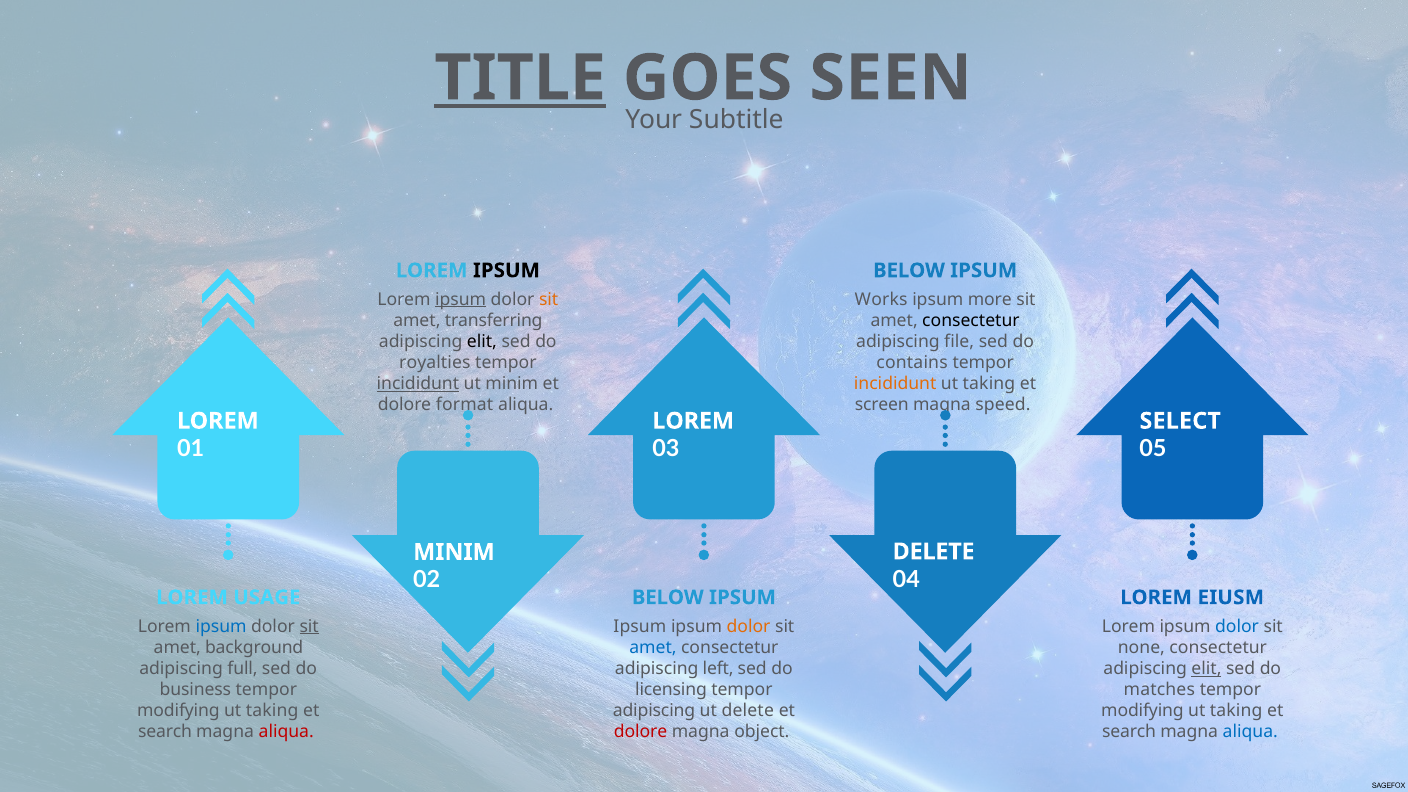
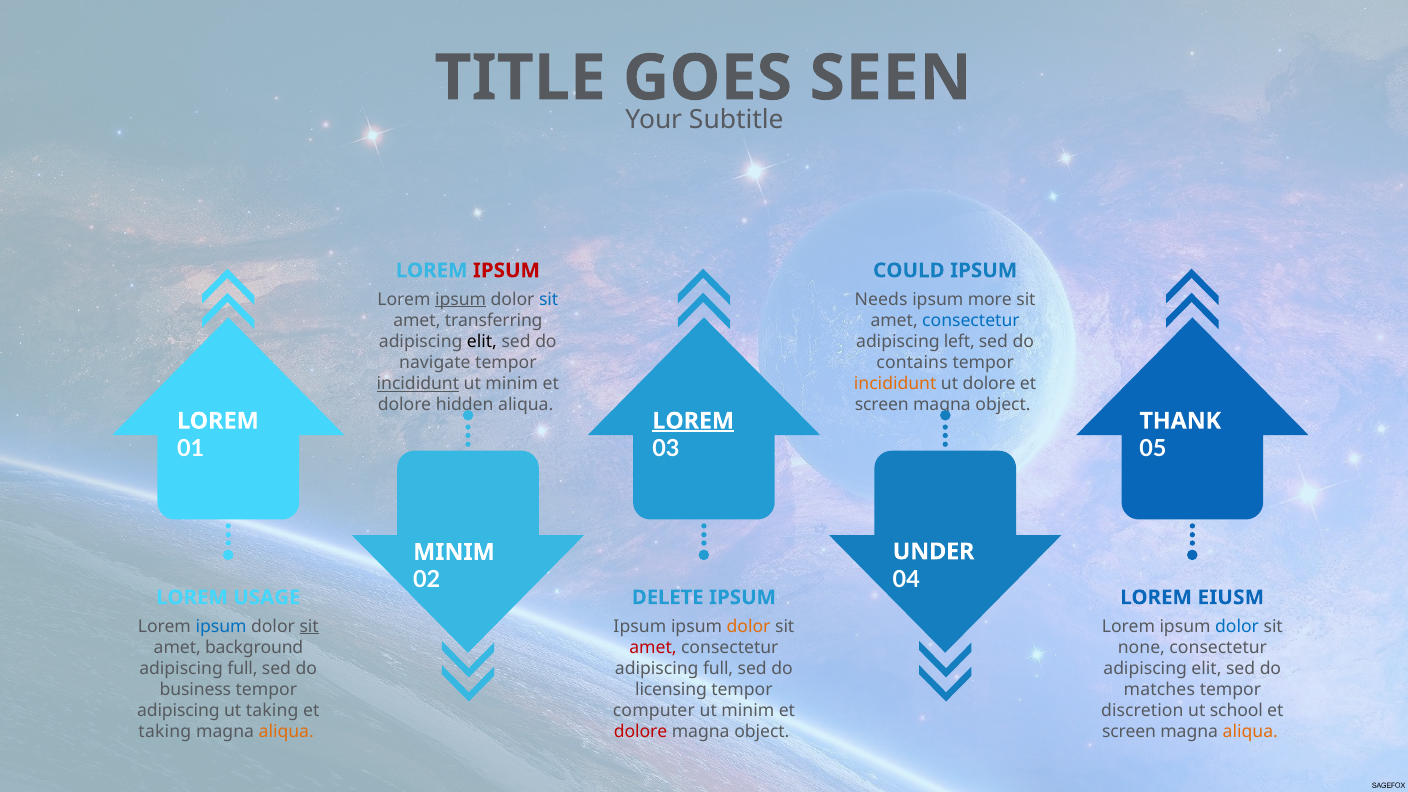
TITLE underline: present -> none
IPSUM at (506, 270) colour: black -> red
BELOW at (909, 270): BELOW -> COULD
sit at (549, 299) colour: orange -> blue
Works: Works -> Needs
consectetur at (971, 320) colour: black -> blue
file: file -> left
royalties: royalties -> navigate
taking at (989, 384): taking -> dolore
format: format -> hidden
speed at (1003, 405): speed -> object
LOREM at (693, 421) underline: none -> present
SELECT: SELECT -> THANK
DELETE at (934, 552): DELETE -> UNDER
BELOW at (668, 597): BELOW -> DELETE
amet at (653, 647) colour: blue -> red
left at (718, 668): left -> full
elit at (1206, 668) underline: present -> none
modifying at (178, 711): modifying -> adipiscing
adipiscing at (654, 711): adipiscing -> computer
delete at (748, 711): delete -> minim
modifying at (1142, 711): modifying -> discretion
taking at (1236, 711): taking -> school
search at (165, 732): search -> taking
aliqua at (286, 732) colour: red -> orange
search at (1129, 732): search -> screen
aliqua at (1250, 732) colour: blue -> orange
